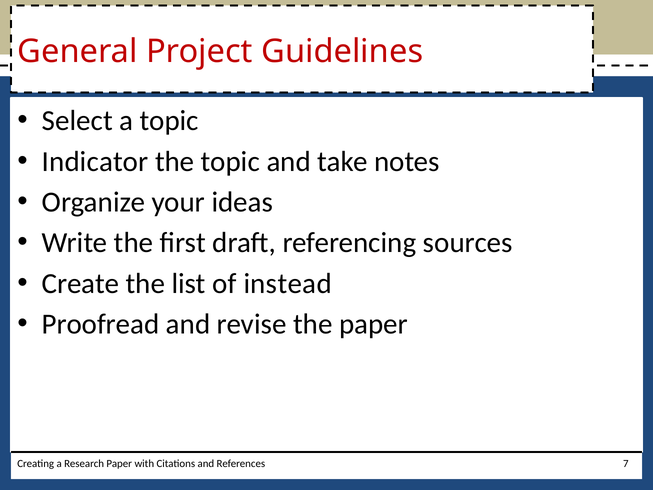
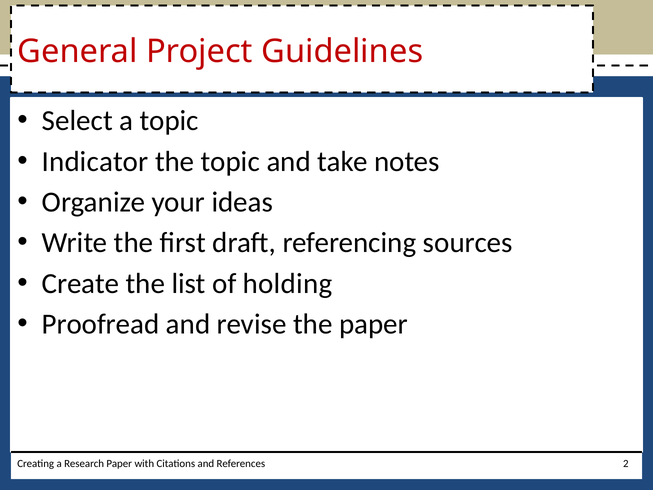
instead: instead -> holding
7: 7 -> 2
